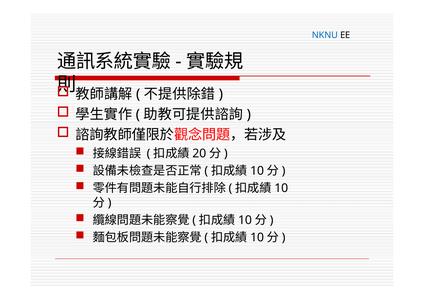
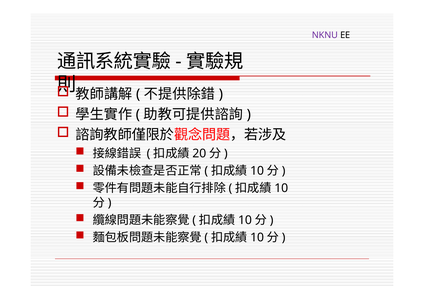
NKNU colour: blue -> purple
